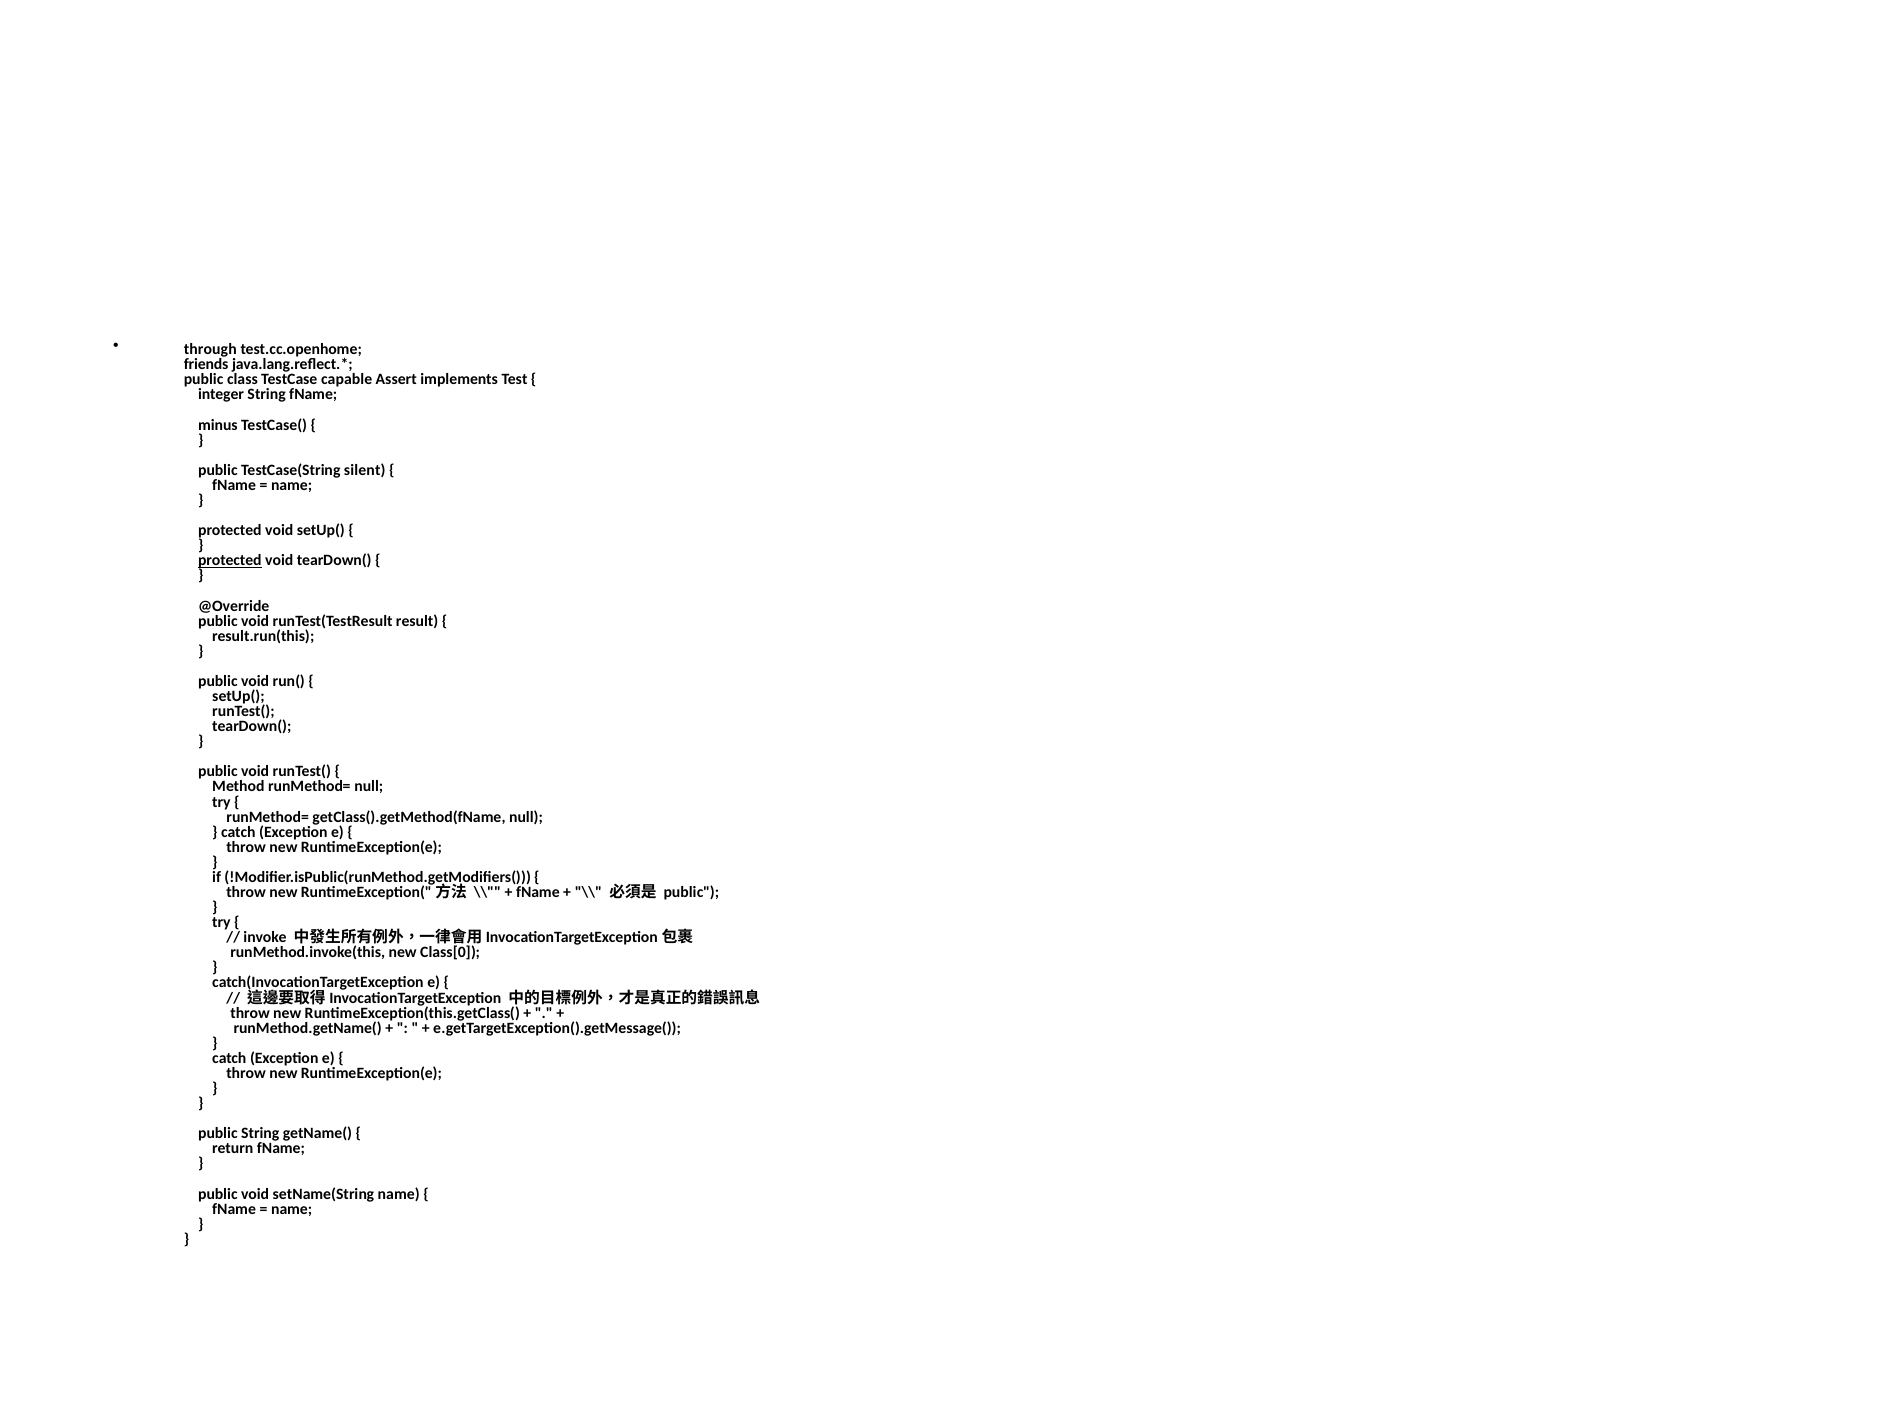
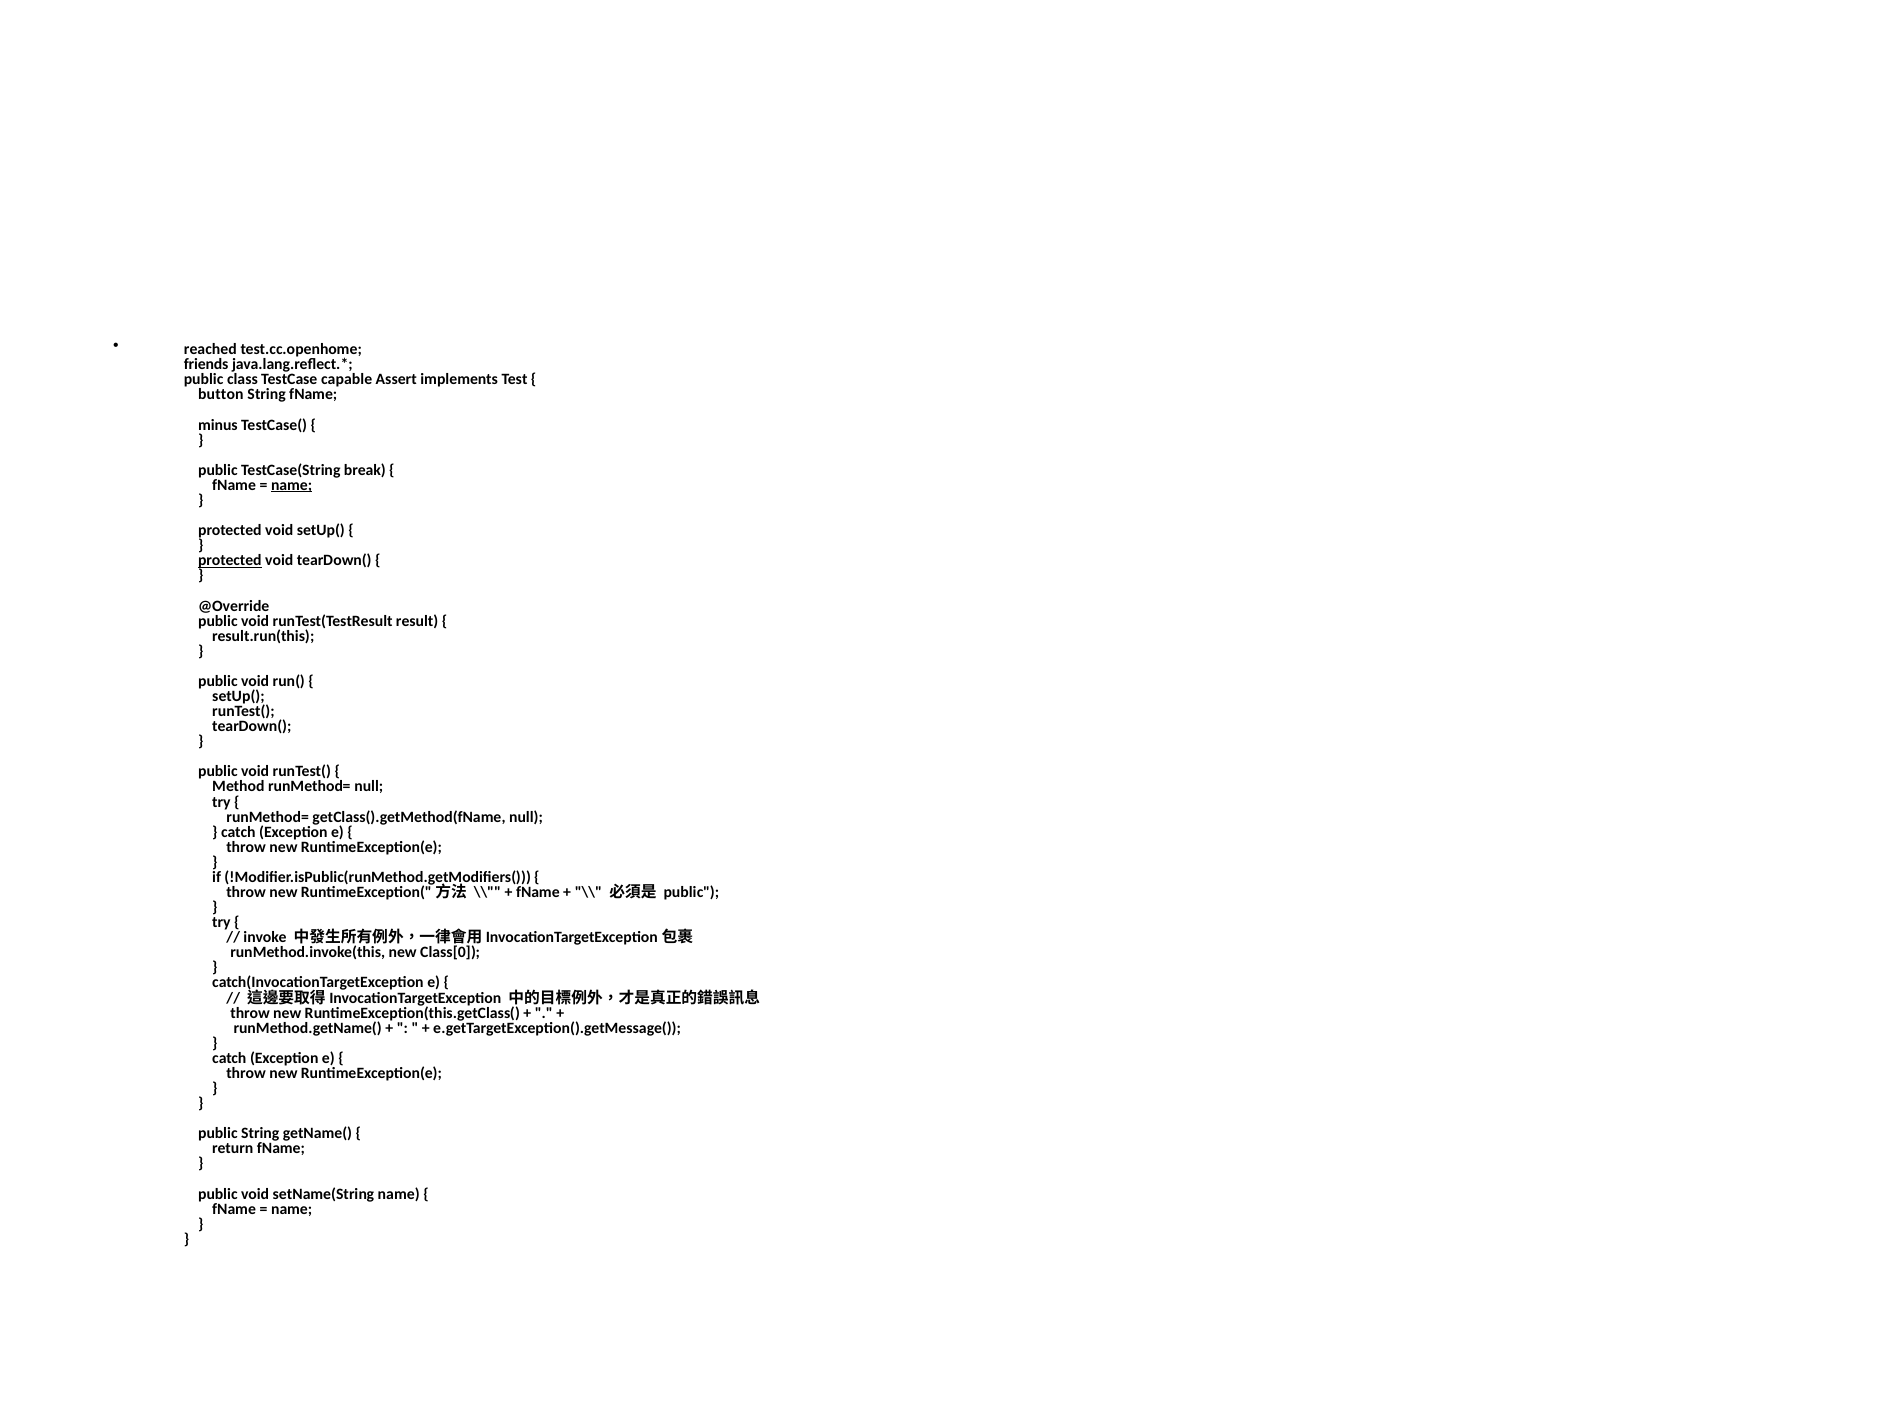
through: through -> reached
integer: integer -> button
silent: silent -> break
name at (292, 485) underline: none -> present
